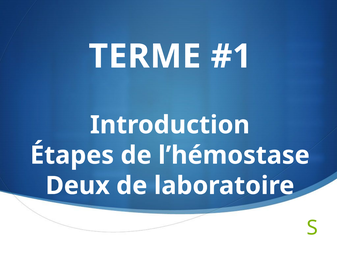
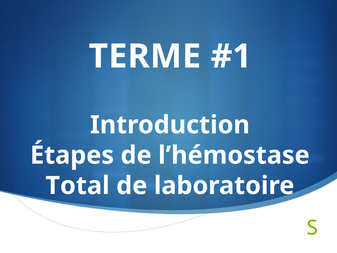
Deux: Deux -> Total
